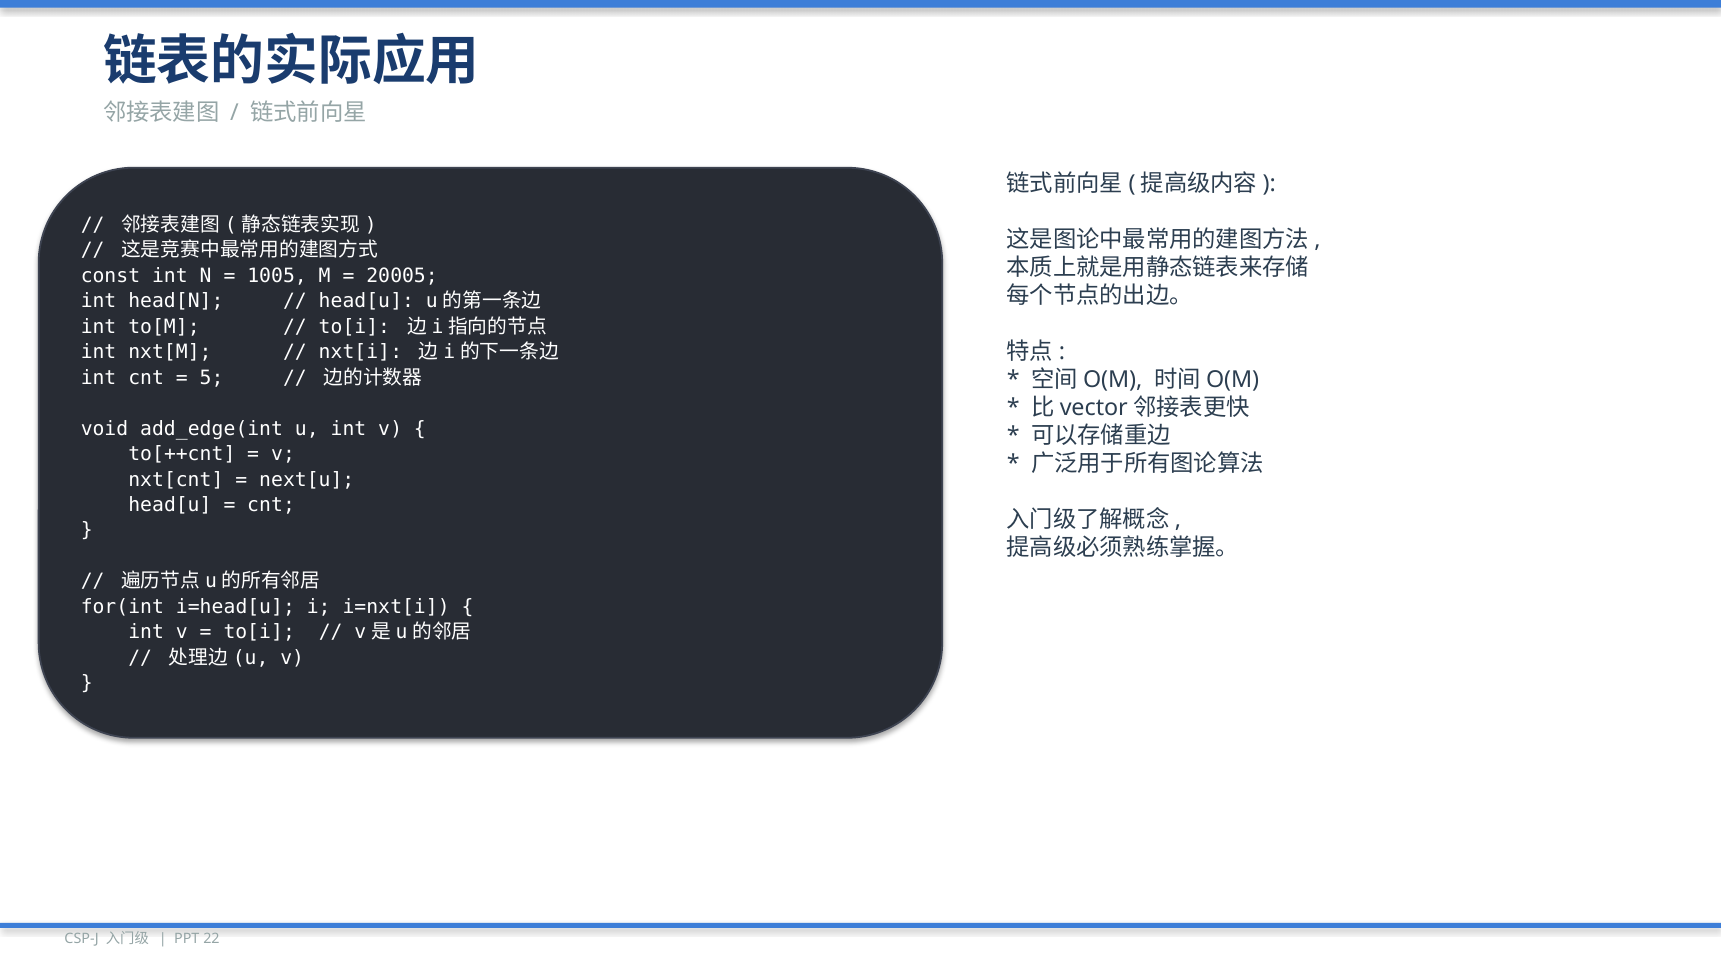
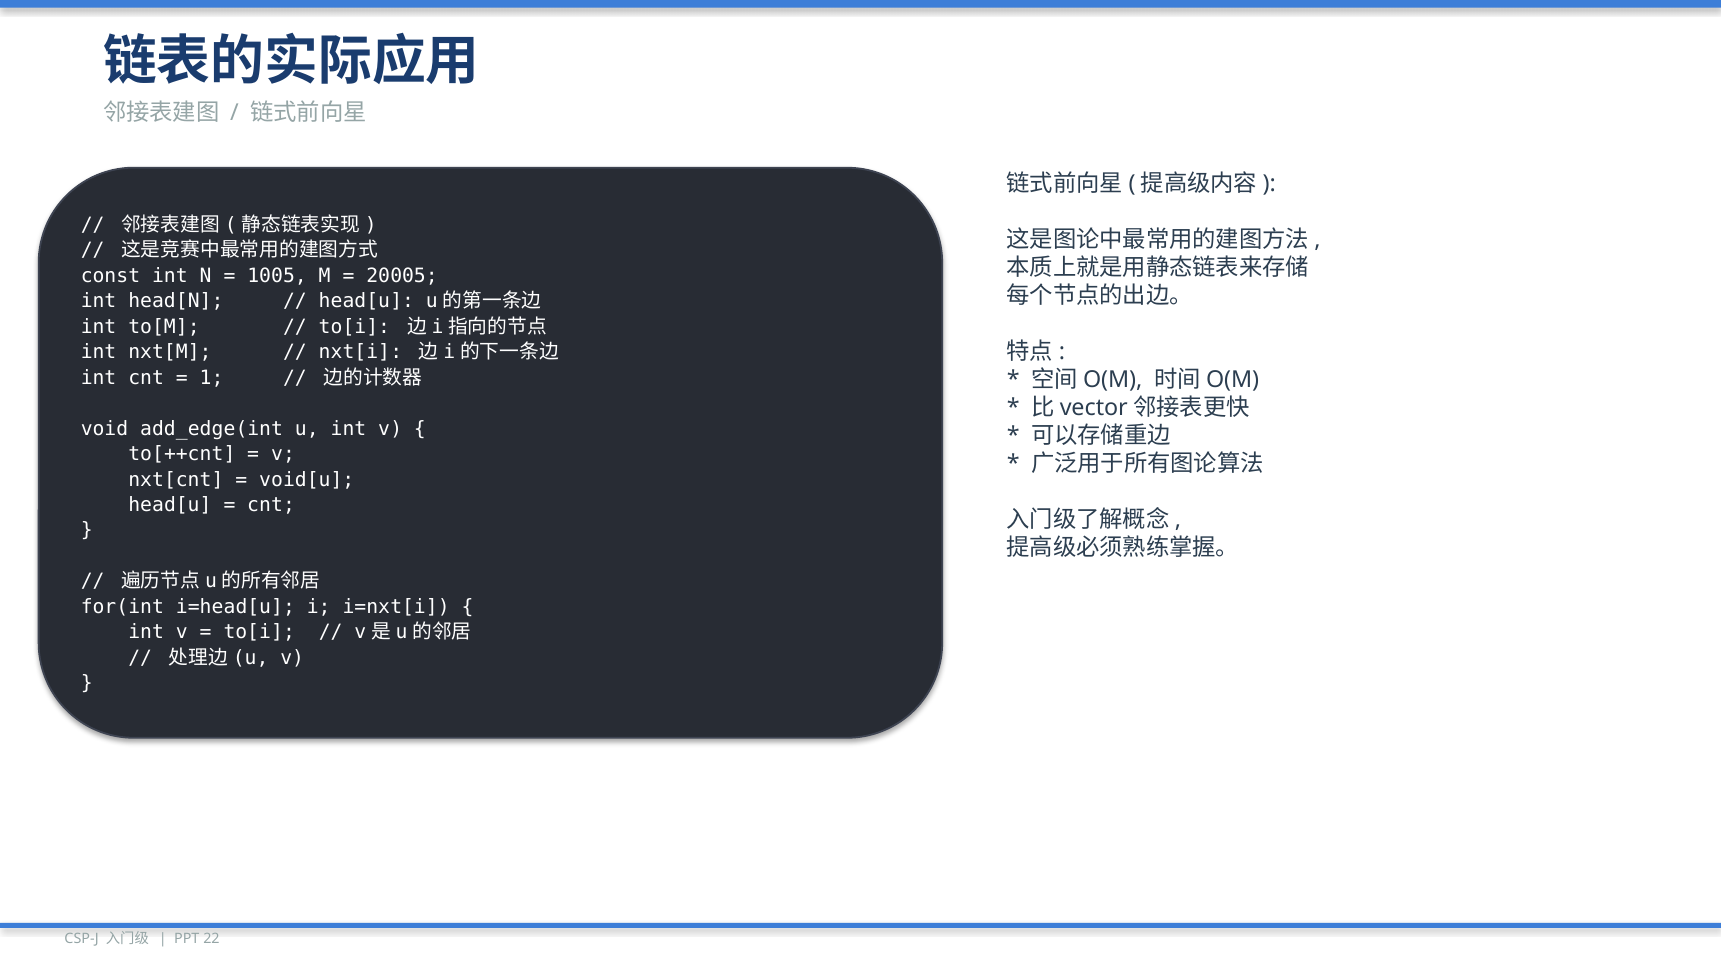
5: 5 -> 1
next[u: next[u -> void[u
